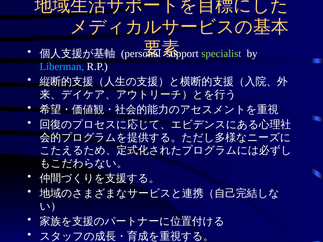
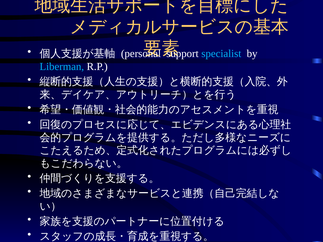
specialist colour: light green -> light blue
